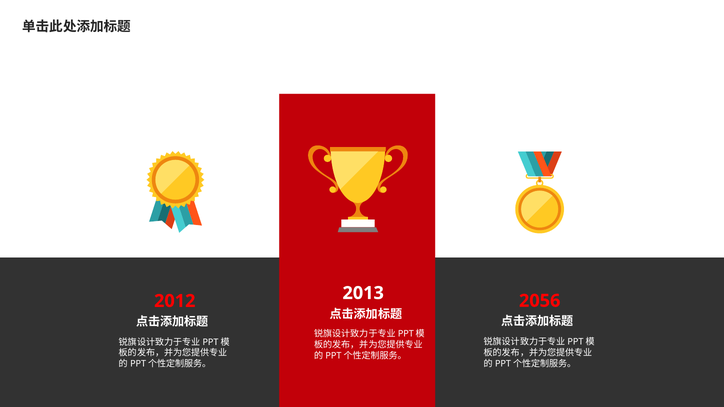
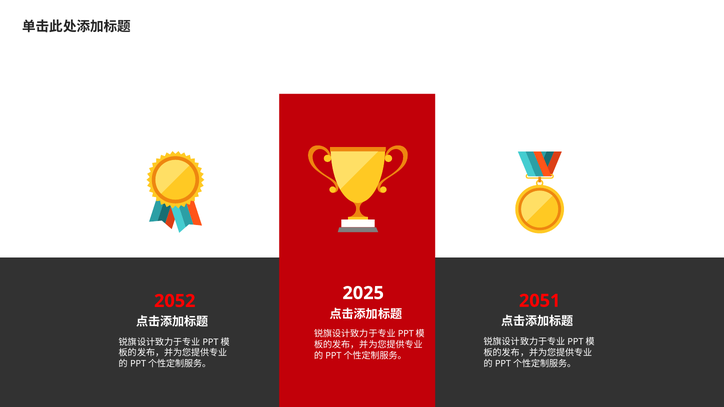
2013: 2013 -> 2025
2056: 2056 -> 2051
2012: 2012 -> 2052
